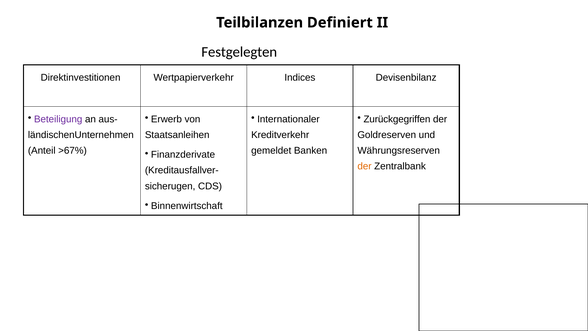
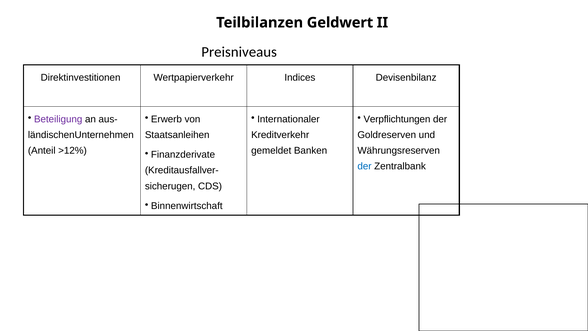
Definiert: Definiert -> Geldwert
Festgelegten: Festgelegten -> Preisniveaus
Zurückgegriffen: Zurückgegriffen -> Verpflichtungen
>67%: >67% -> >12%
der at (364, 166) colour: orange -> blue
